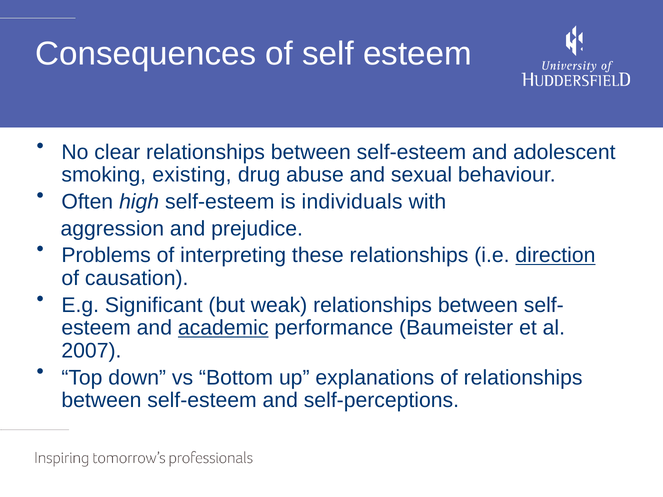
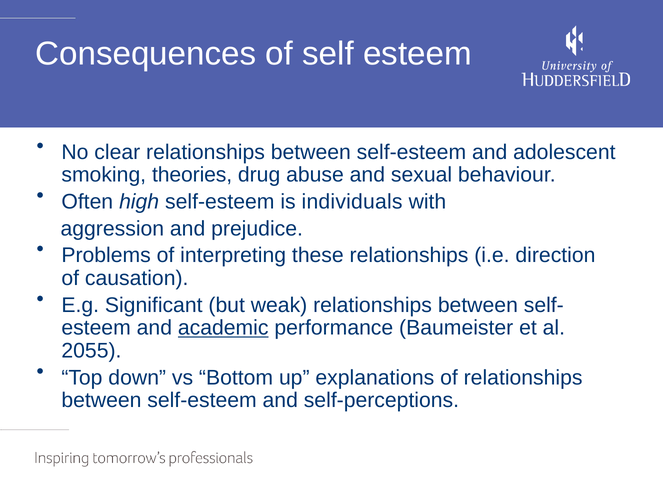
existing: existing -> theories
direction underline: present -> none
2007: 2007 -> 2055
